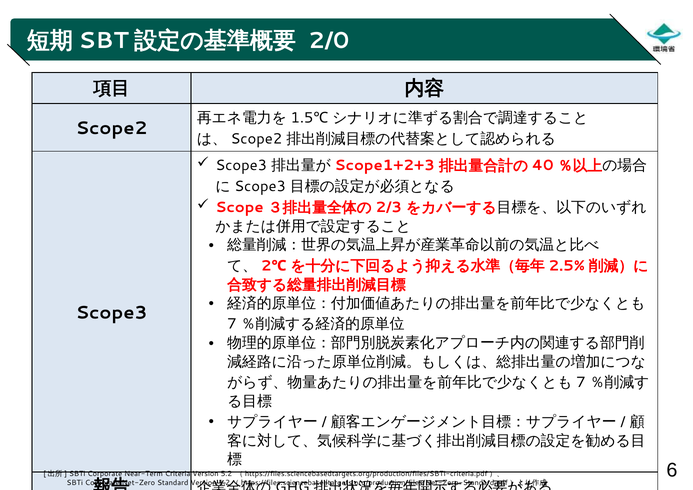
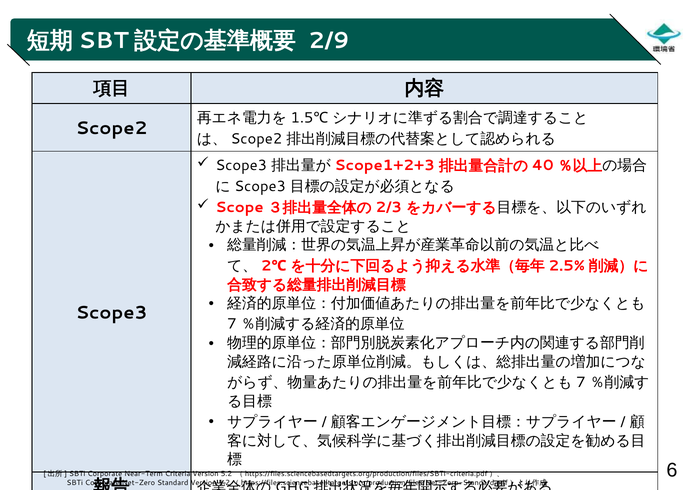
2/0: 2/0 -> 2/9
